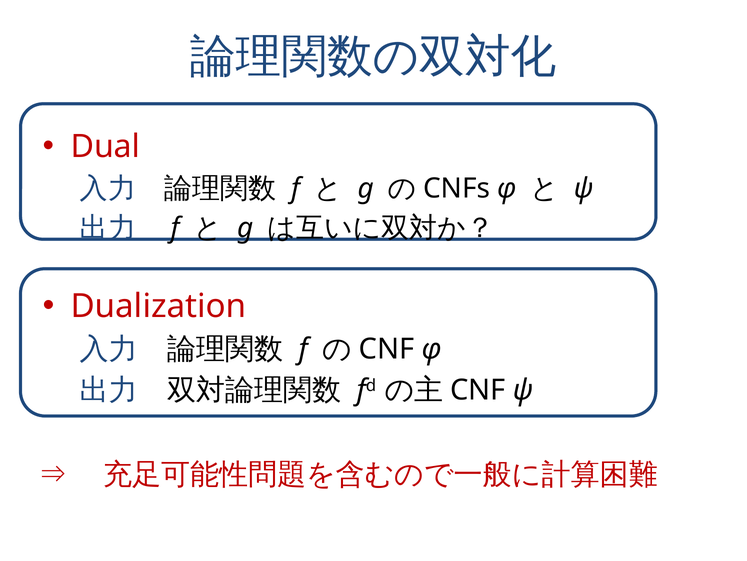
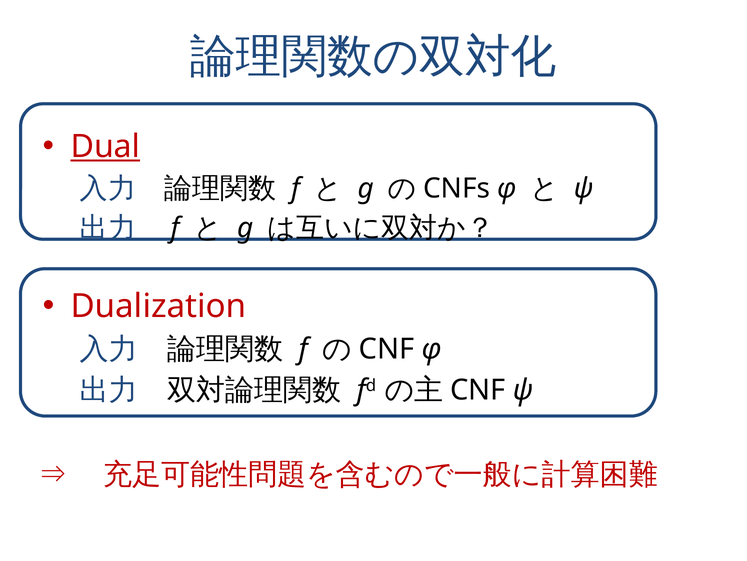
Dual underline: none -> present
